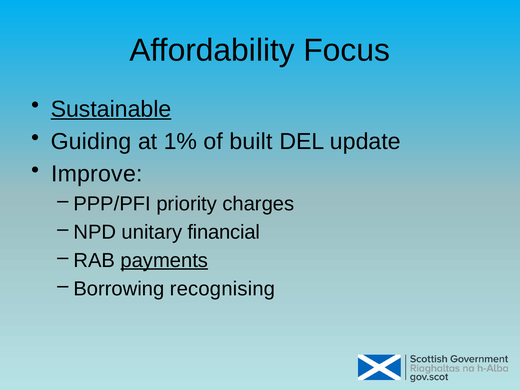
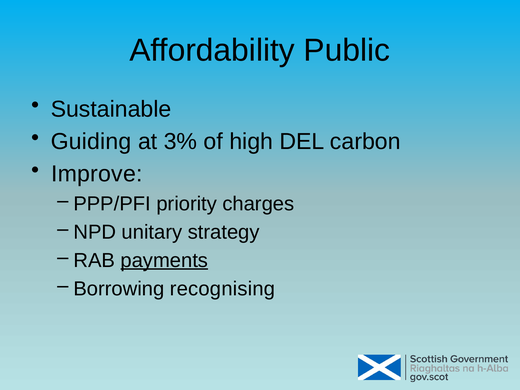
Focus: Focus -> Public
Sustainable underline: present -> none
1%: 1% -> 3%
built: built -> high
update: update -> carbon
financial: financial -> strategy
